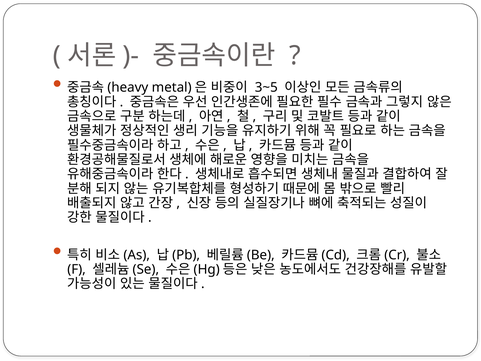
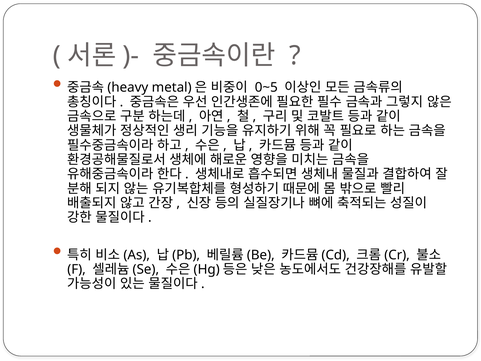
3~5: 3~5 -> 0~5
